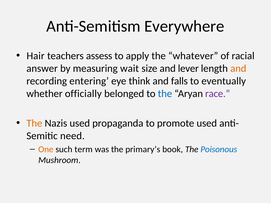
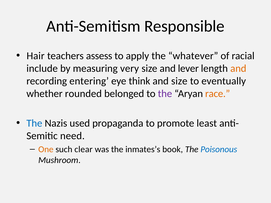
Everywhere: Everywhere -> Responsible
answer: answer -> include
wait: wait -> very
and falls: falls -> size
officially: officially -> rounded
the at (165, 94) colour: blue -> purple
race colour: purple -> orange
The at (34, 123) colour: orange -> blue
promote used: used -> least
term: term -> clear
primary’s: primary’s -> inmates’s
